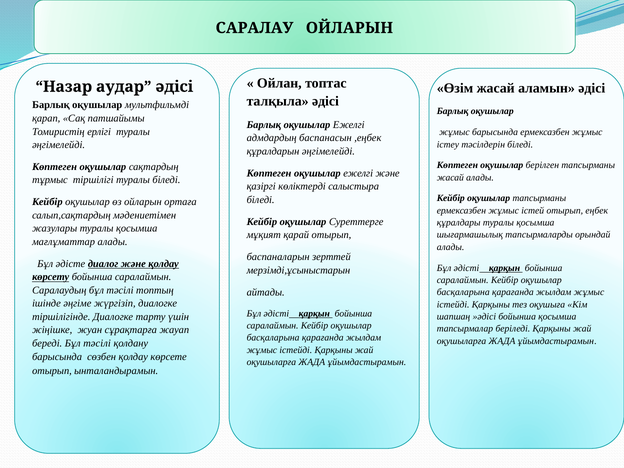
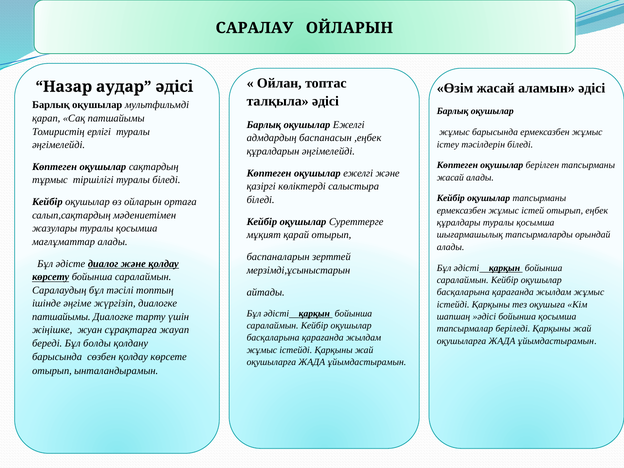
тіршілігінде at (61, 317): тіршілігінде -> патшайымы
береді Бұл тәсілі: тәсілі -> болды
